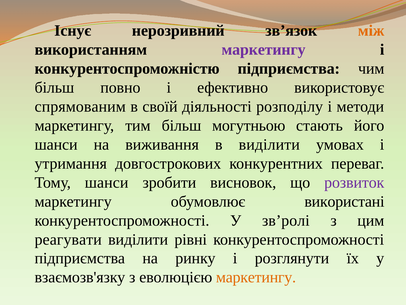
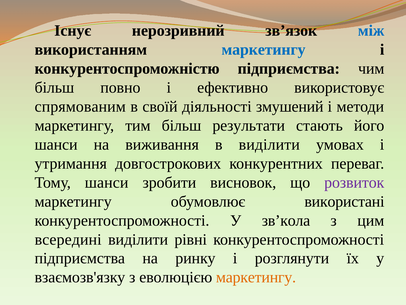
між colour: orange -> blue
маркетингу at (264, 49) colour: purple -> blue
розподілу: розподілу -> змушений
могутньою: могутньою -> результати
зв’ролі: зв’ролі -> зв’кола
реагувати: реагувати -> всередині
